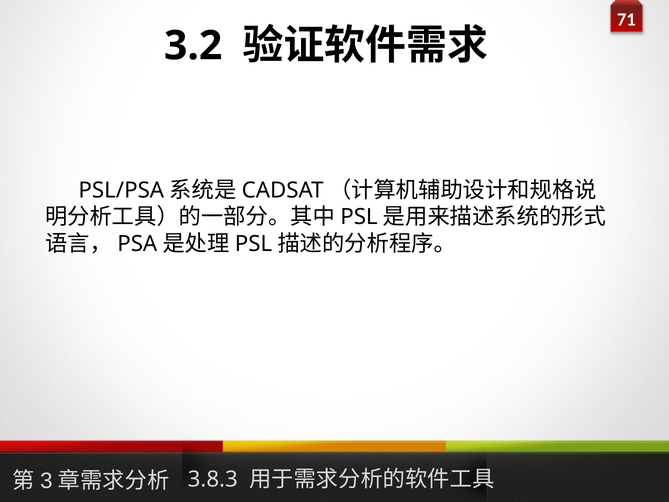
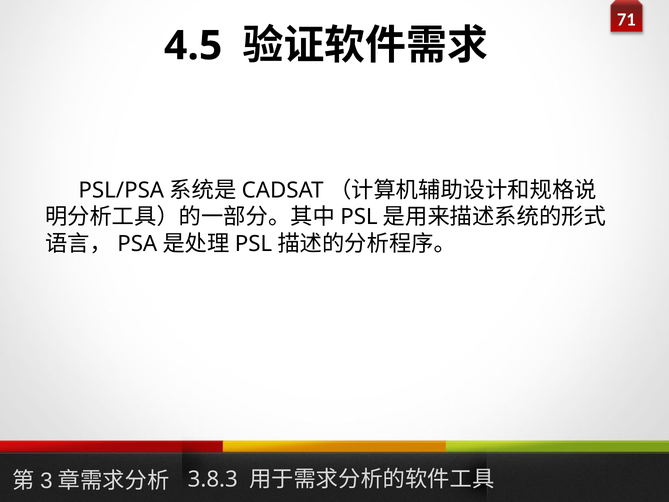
3.2: 3.2 -> 4.5
